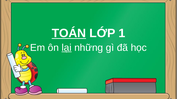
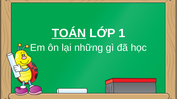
lại underline: present -> none
